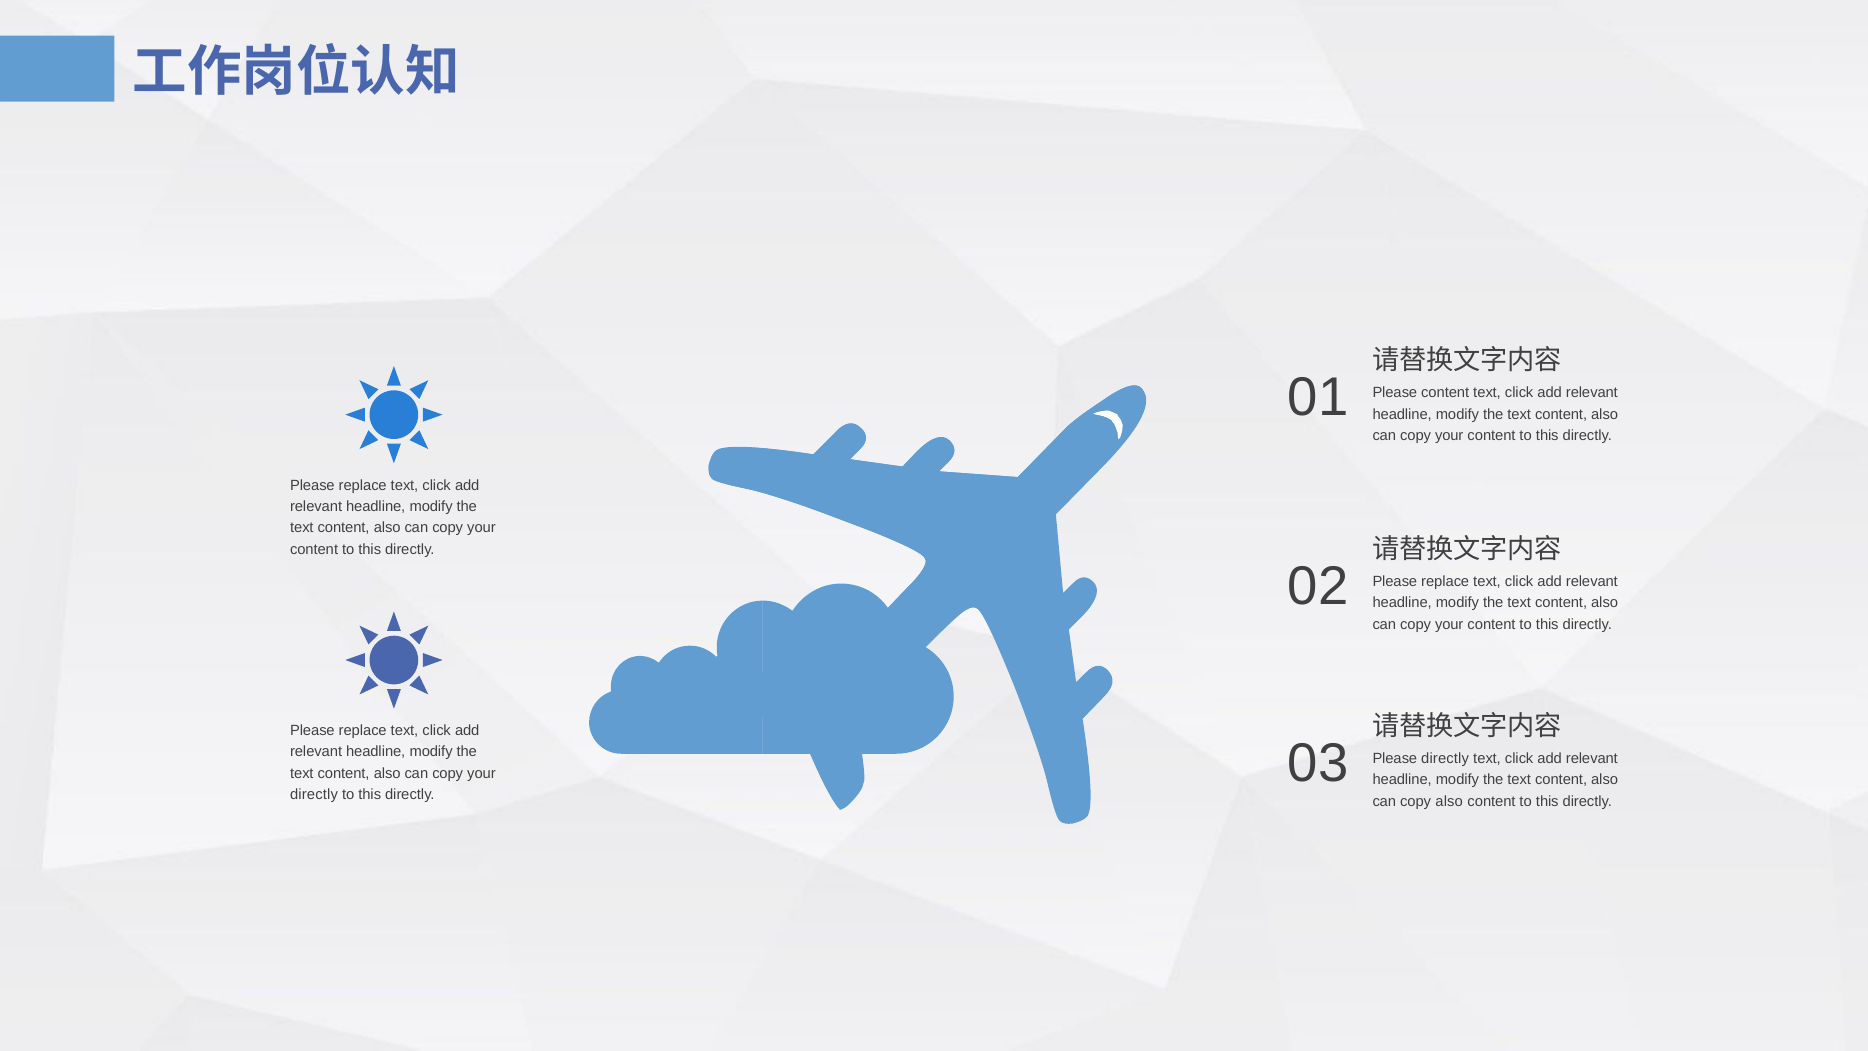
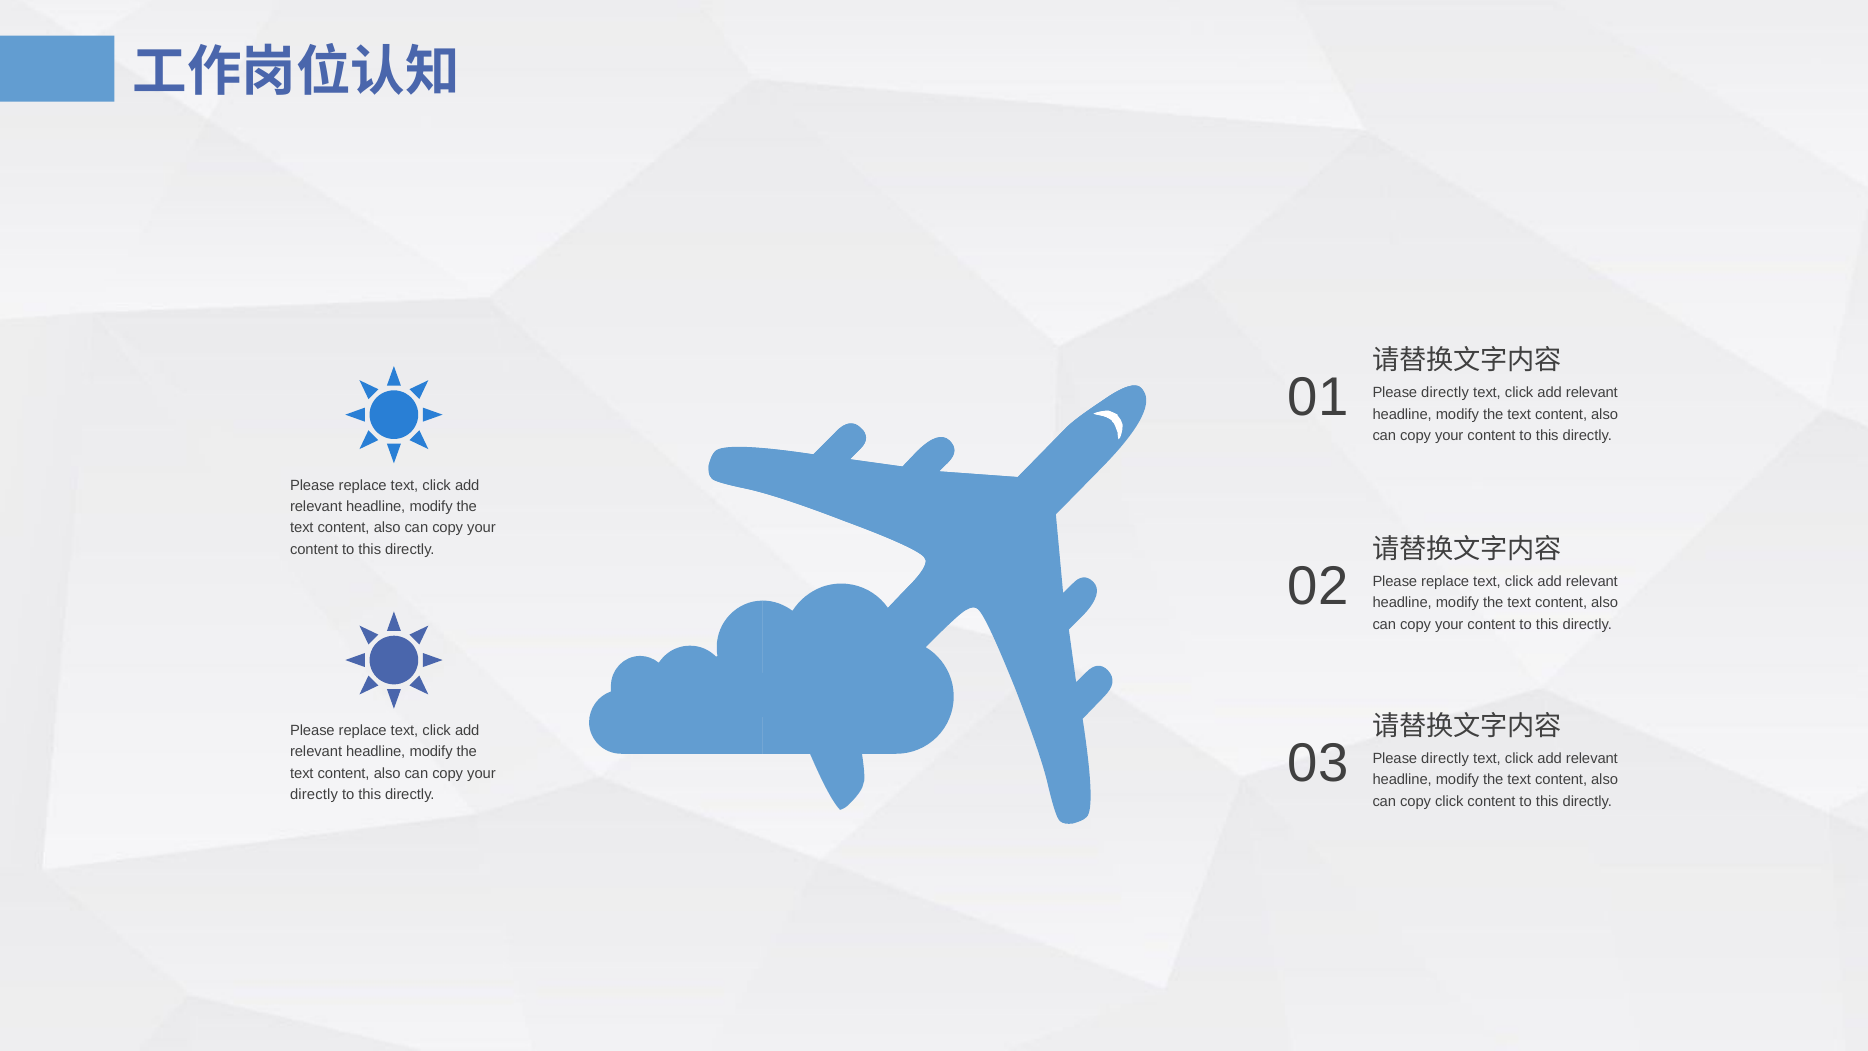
01 Please content: content -> directly
copy also: also -> click
